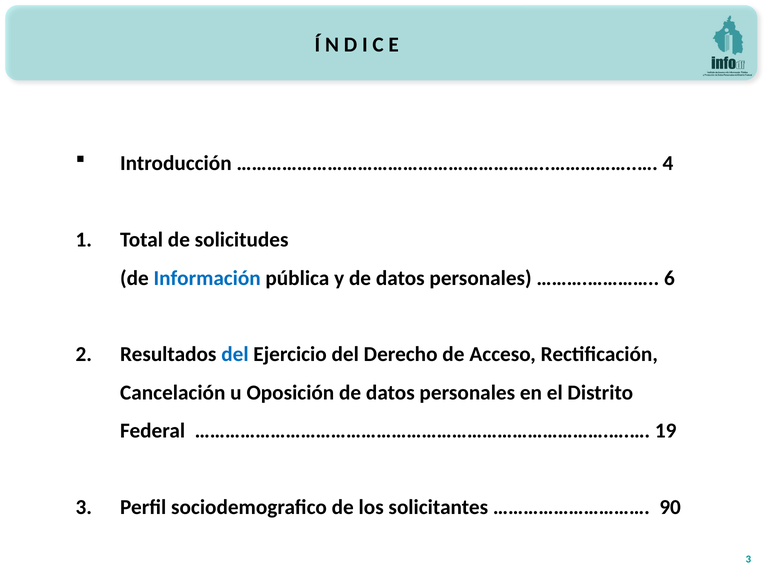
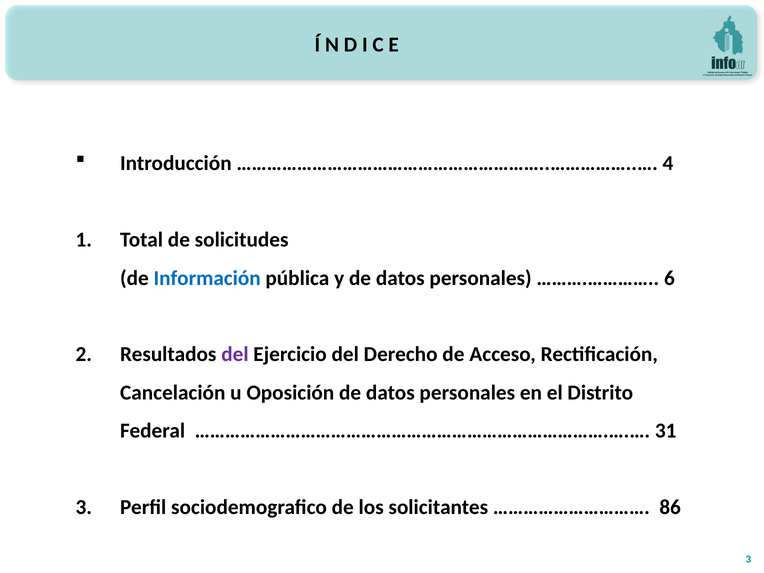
del at (235, 354) colour: blue -> purple
19: 19 -> 31
90: 90 -> 86
